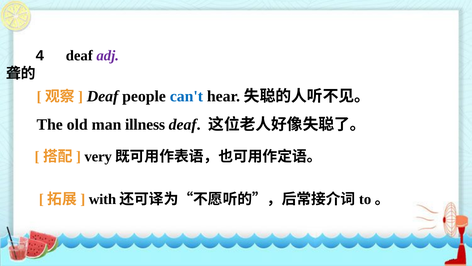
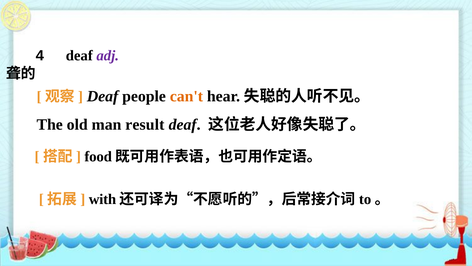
can't colour: blue -> orange
illness: illness -> result
very: very -> food
